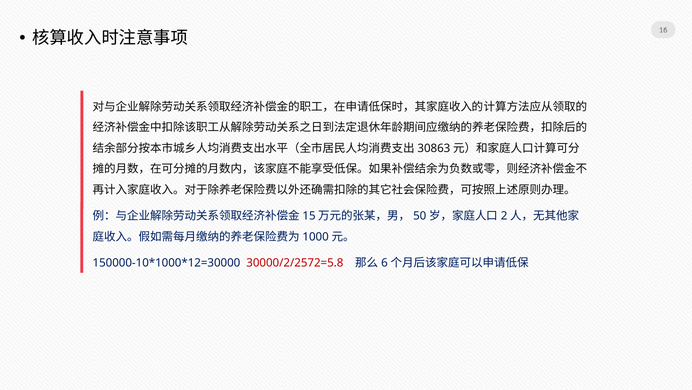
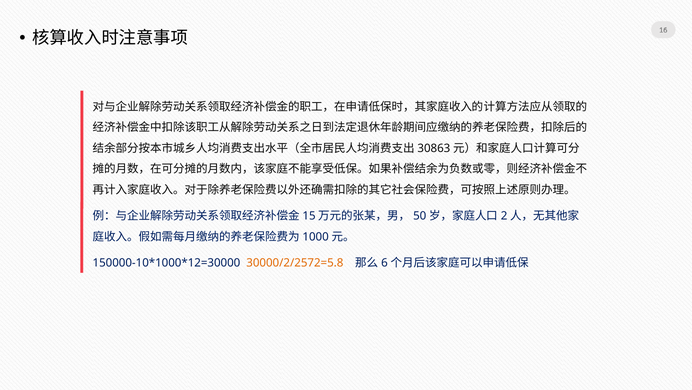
30000/2/2572=5.8 colour: red -> orange
